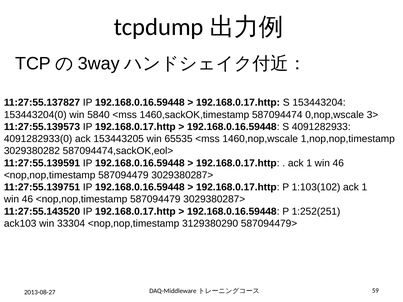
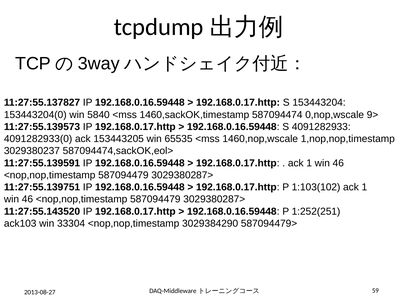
3>: 3> -> 9>
3029380282: 3029380282 -> 3029380237
3129380290: 3129380290 -> 3029384290
